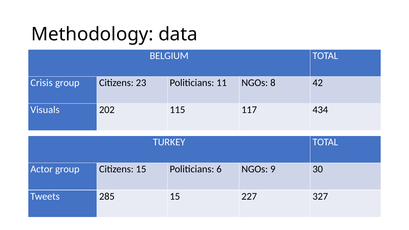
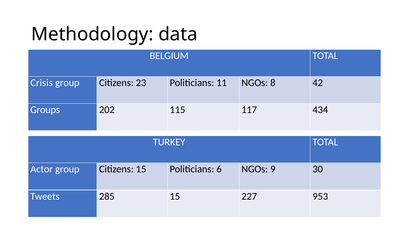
Visuals: Visuals -> Groups
327: 327 -> 953
